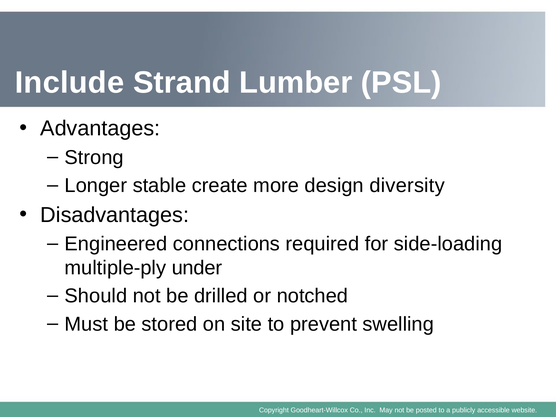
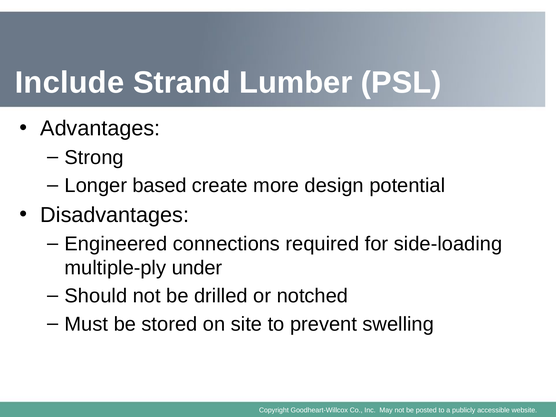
stable: stable -> based
diversity: diversity -> potential
